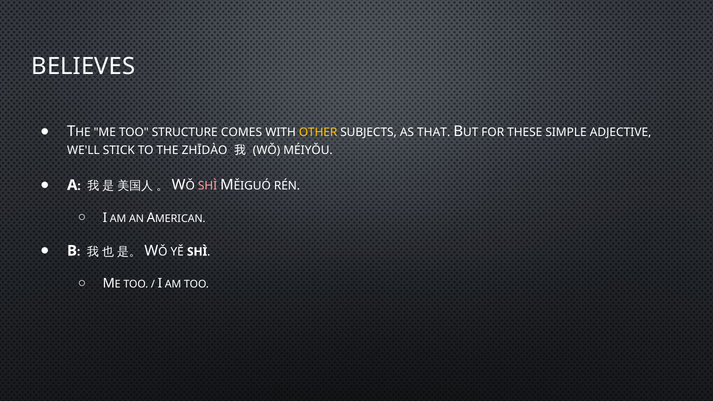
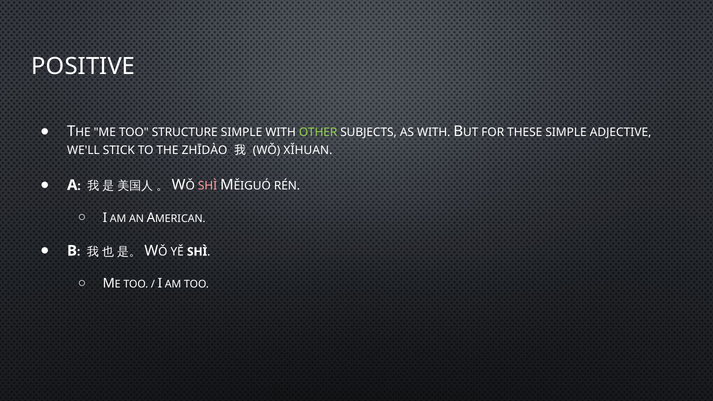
BELIEVES: BELIEVES -> POSITIVE
STRUCTURE COMES: COMES -> SIMPLE
OTHER colour: yellow -> light green
AS THAT: THAT -> WITH
MÉIYǑU: MÉIYǑU -> XǏHUAN
